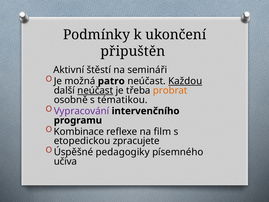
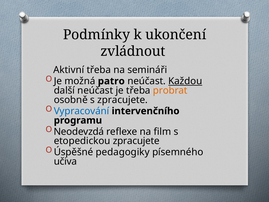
připuštěn: připuštěn -> zvládnout
Aktivní štěstí: štěstí -> třeba
neúčast at (95, 90) underline: present -> none
s tématikou: tématikou -> zpracujete
Vypracování colour: purple -> blue
Kombinace: Kombinace -> Neodevzdá
